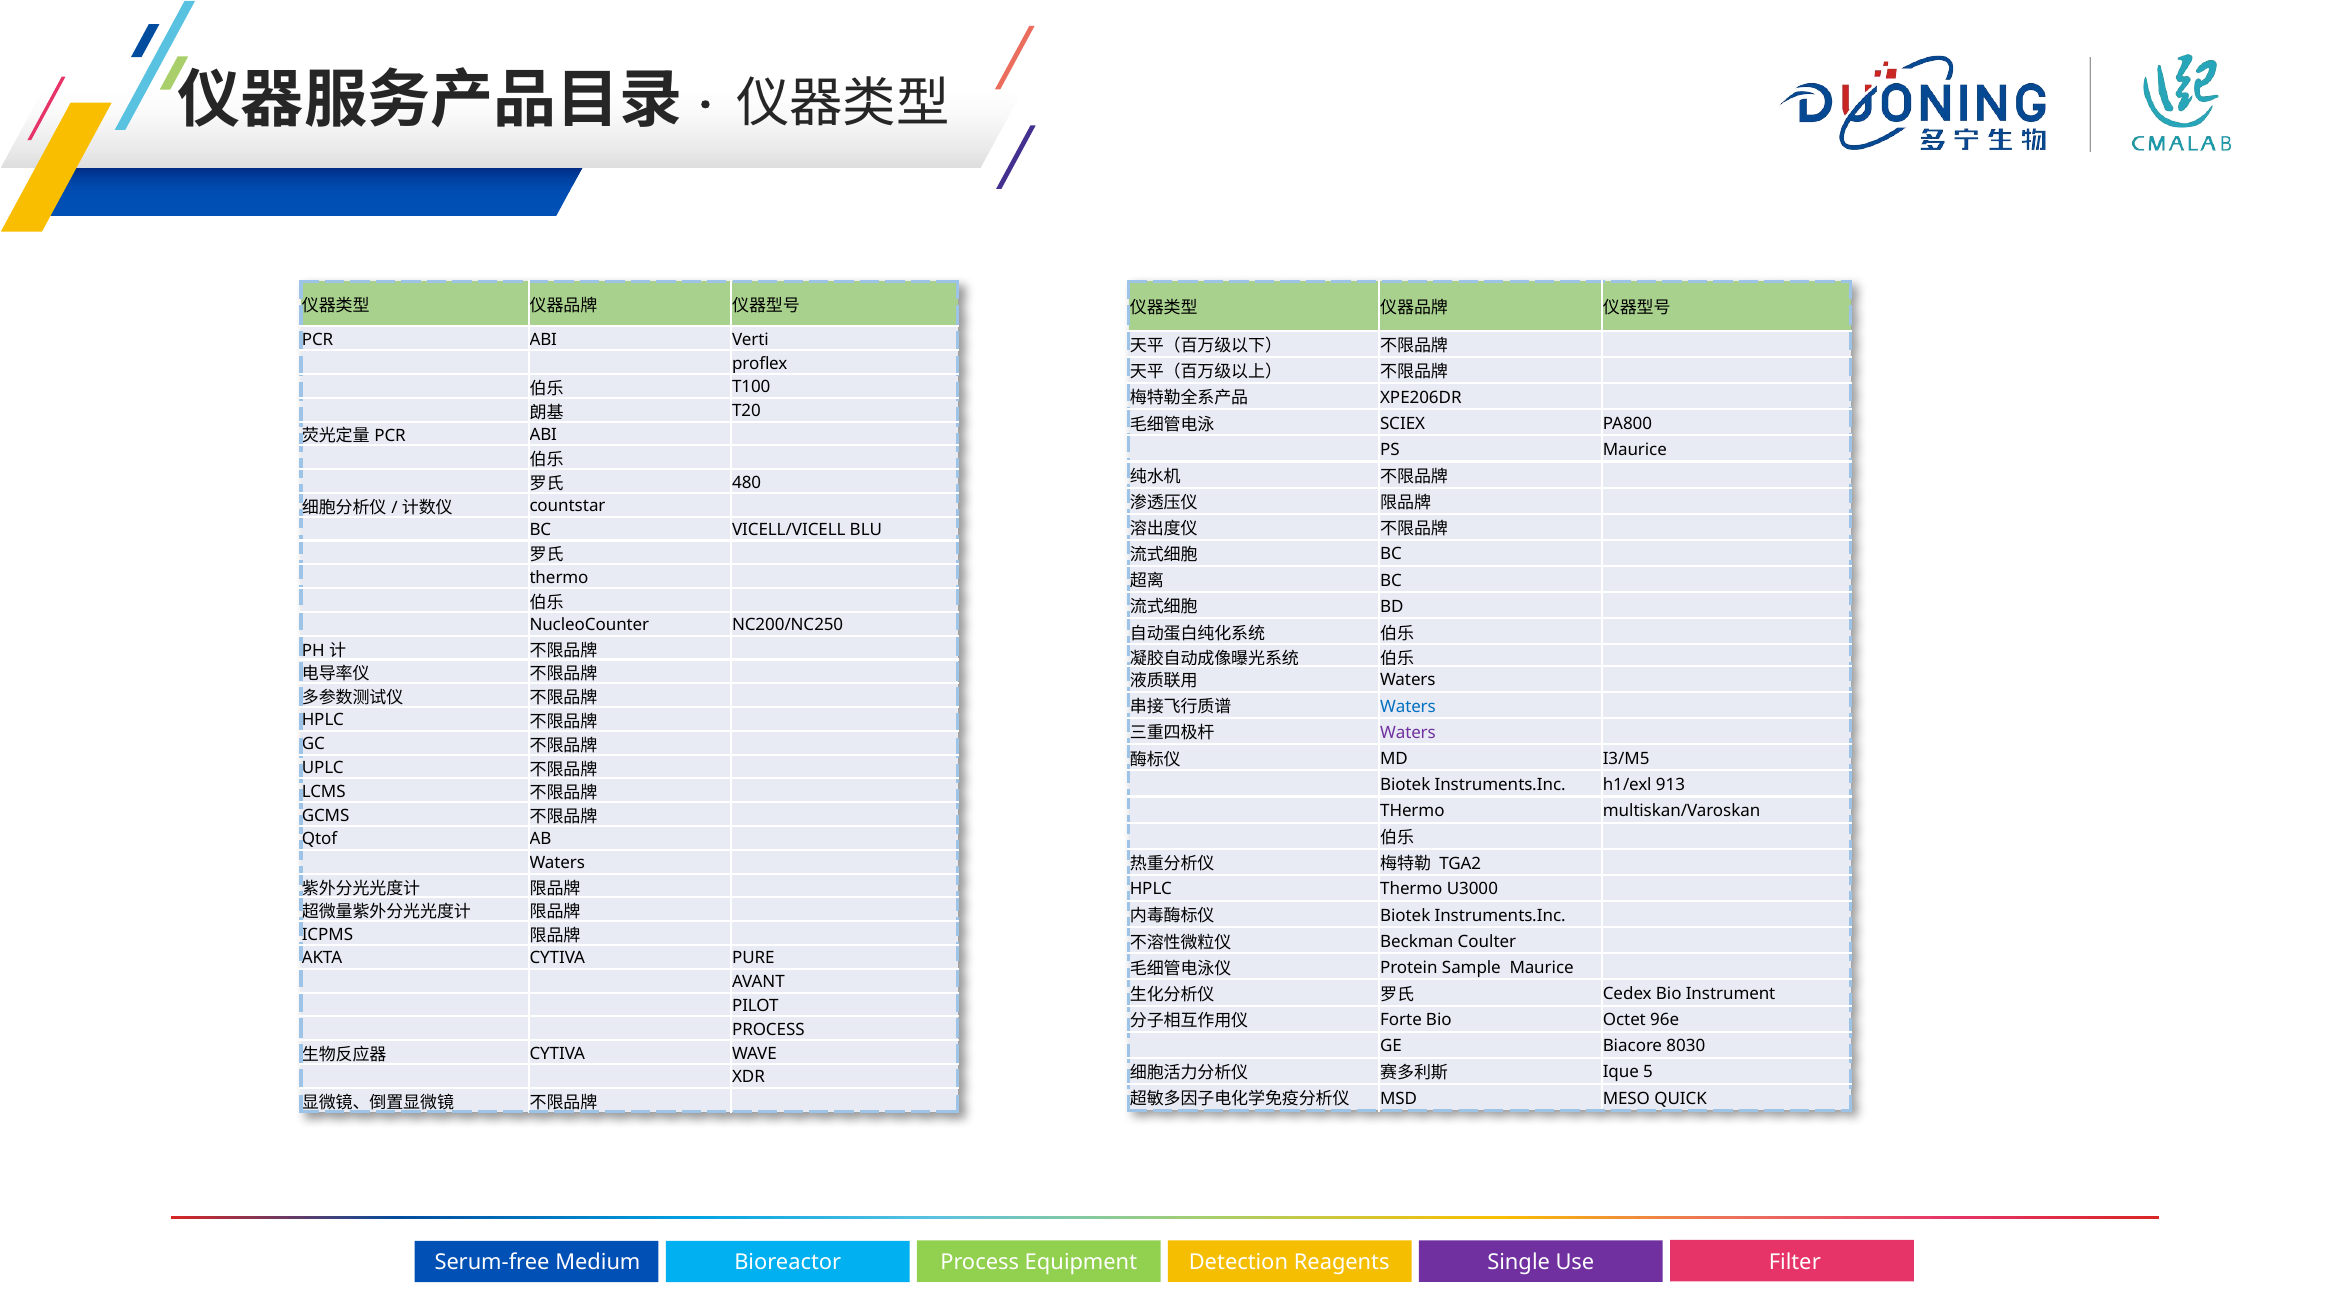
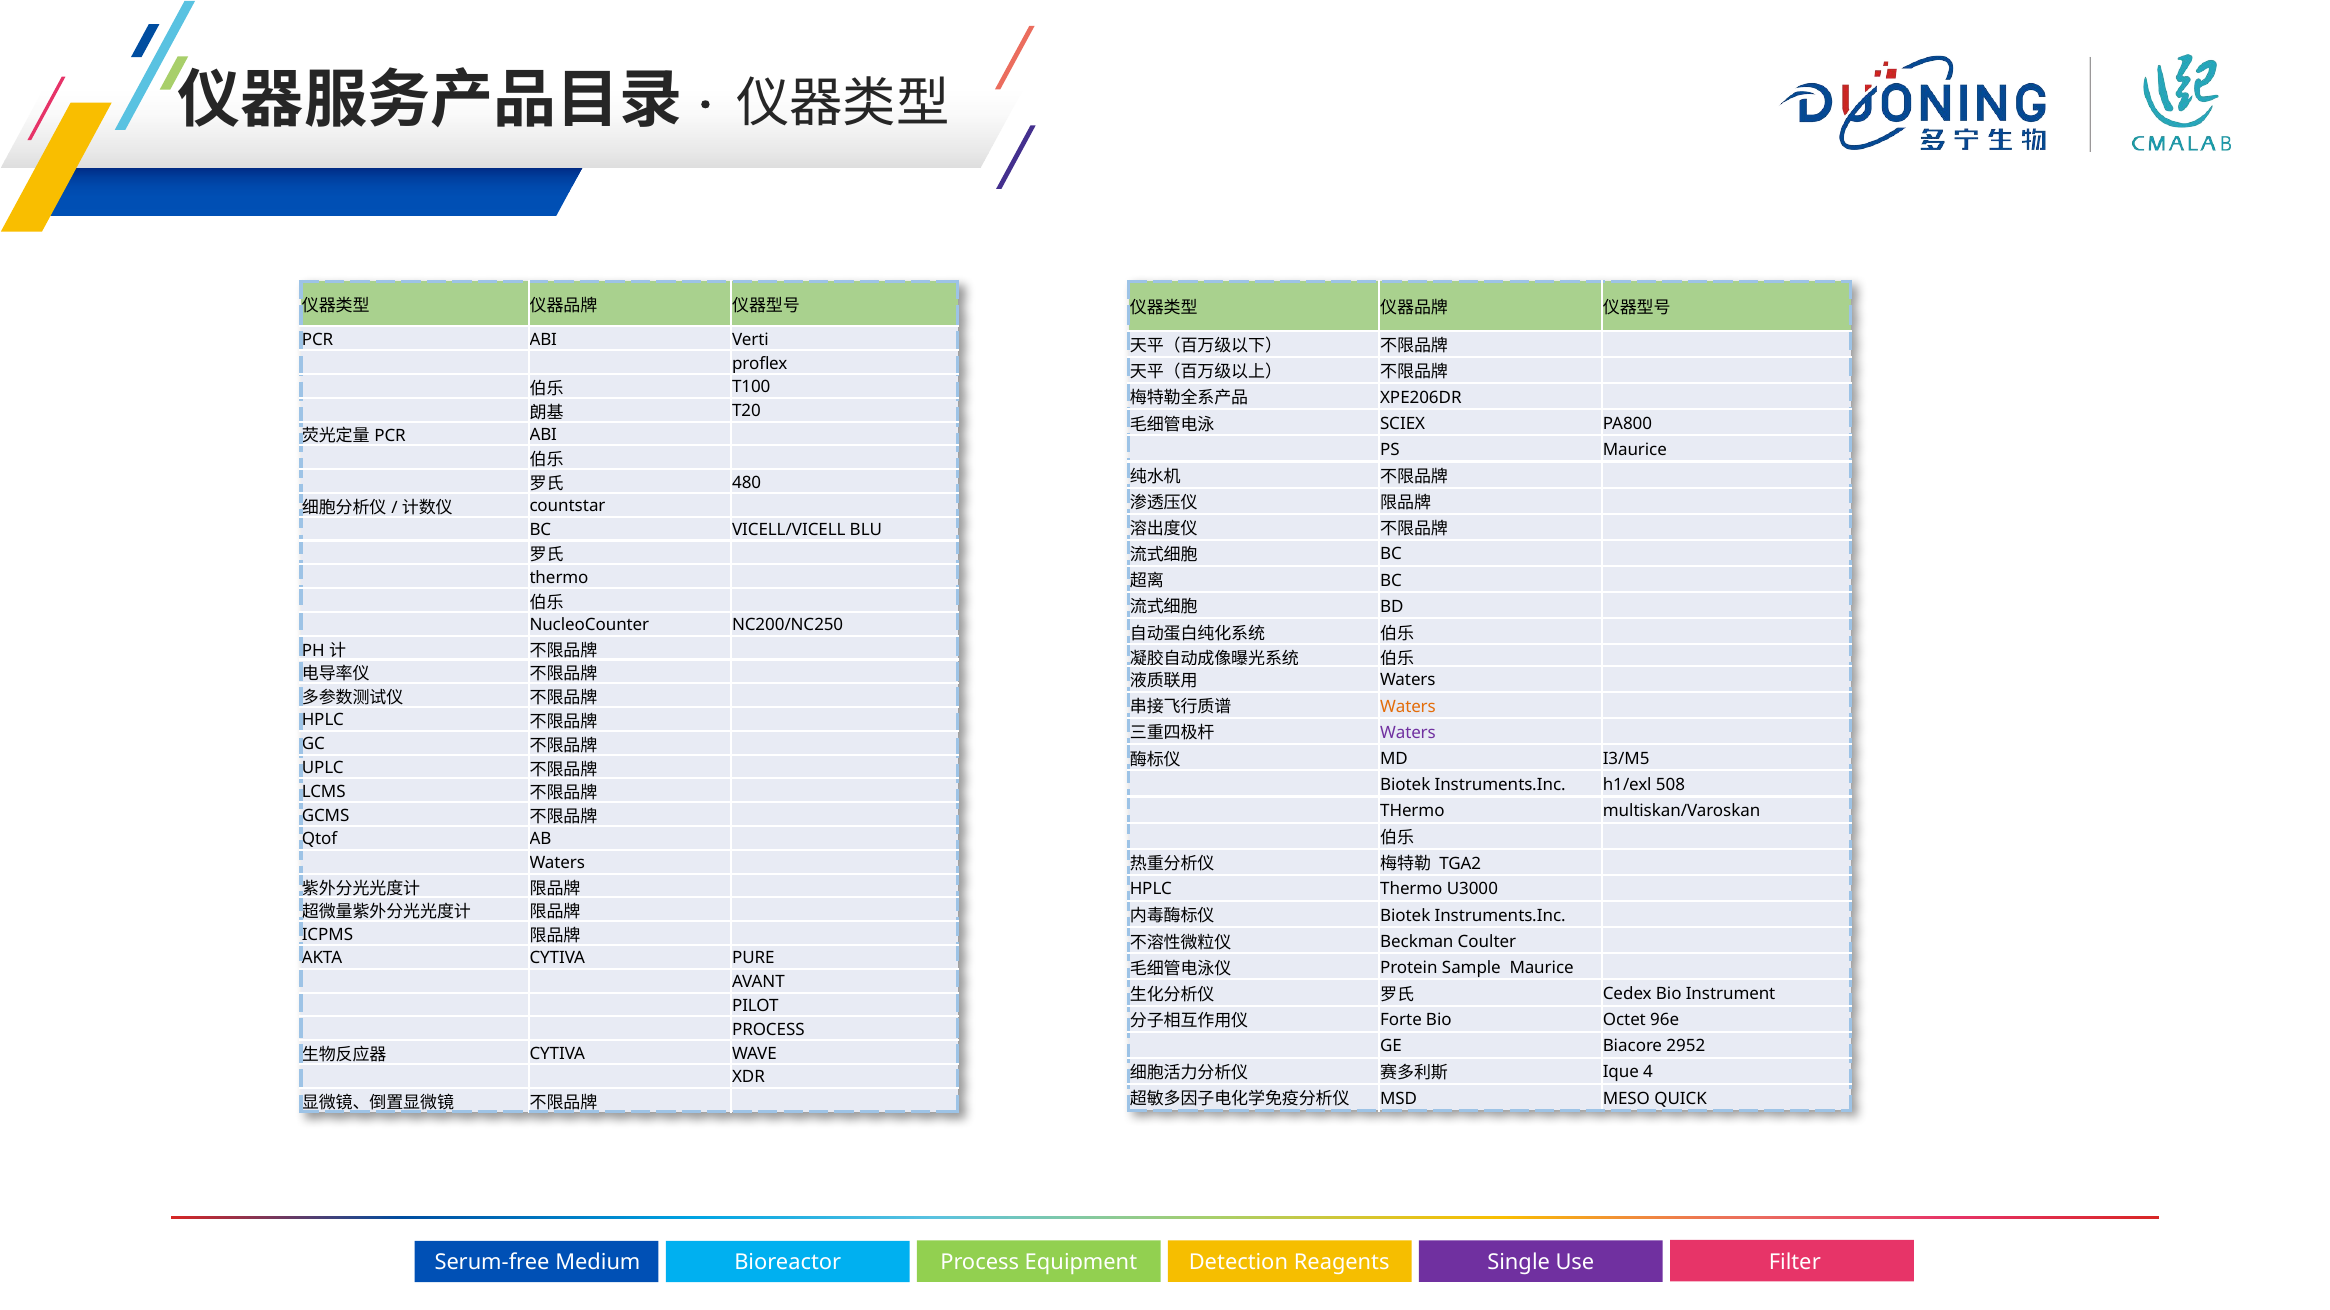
Waters at (1408, 707) colour: blue -> orange
913: 913 -> 508
8030: 8030 -> 2952
5: 5 -> 4
